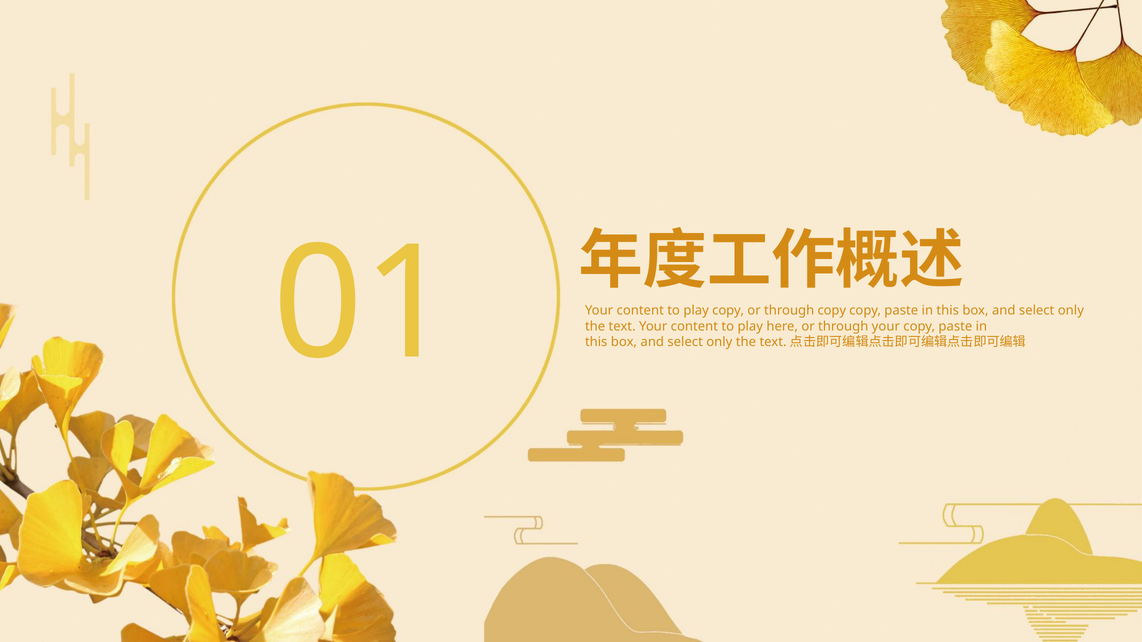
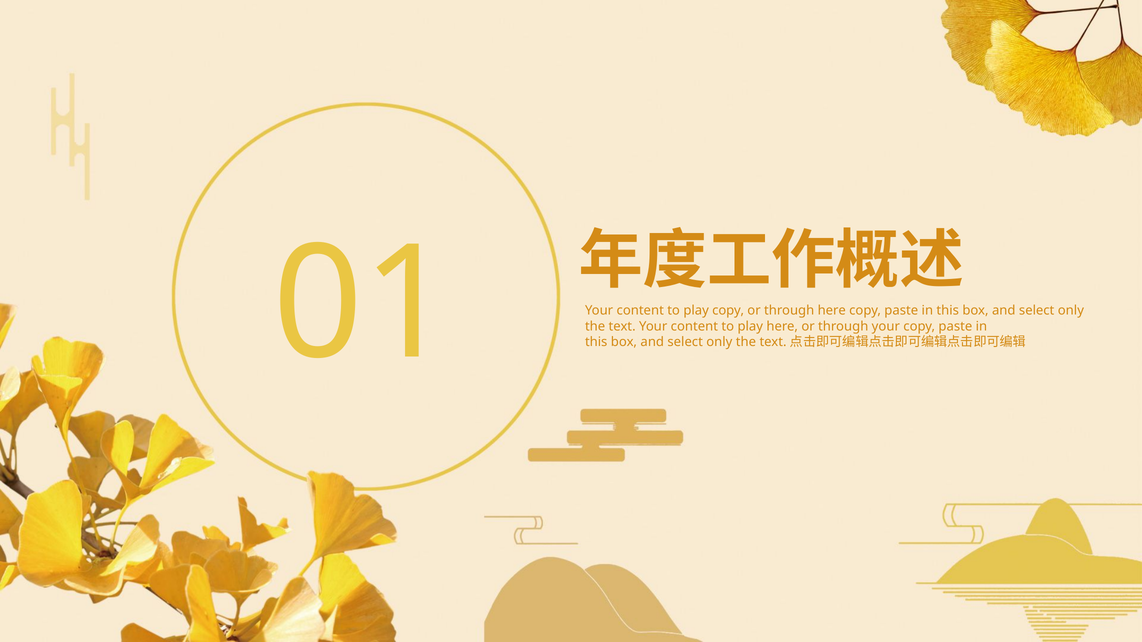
through copy: copy -> here
